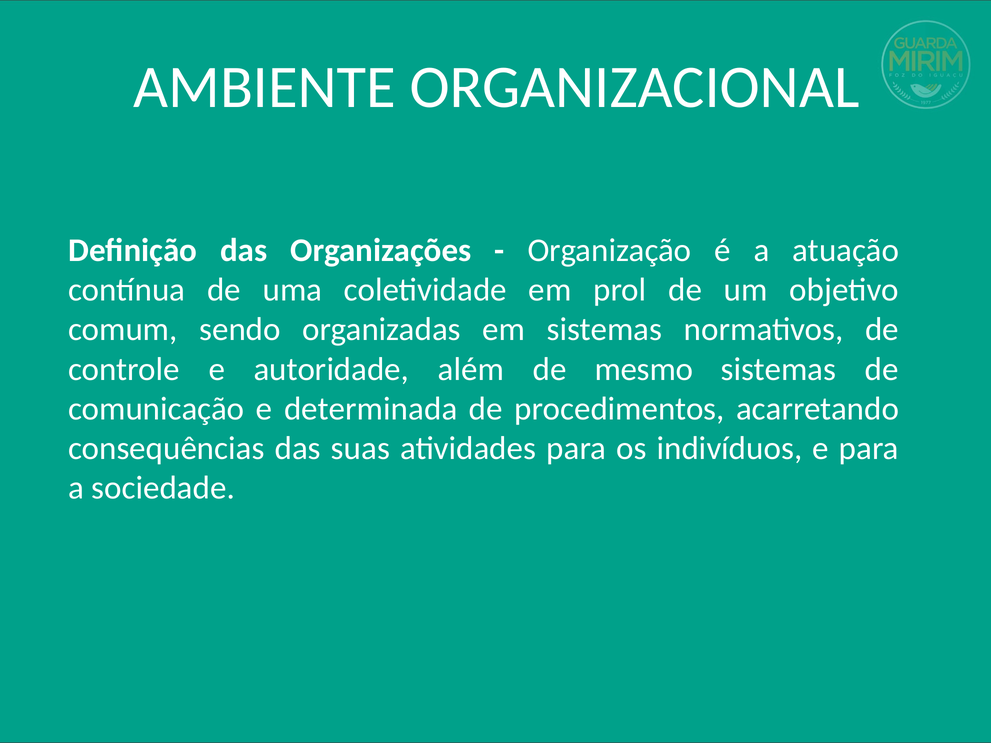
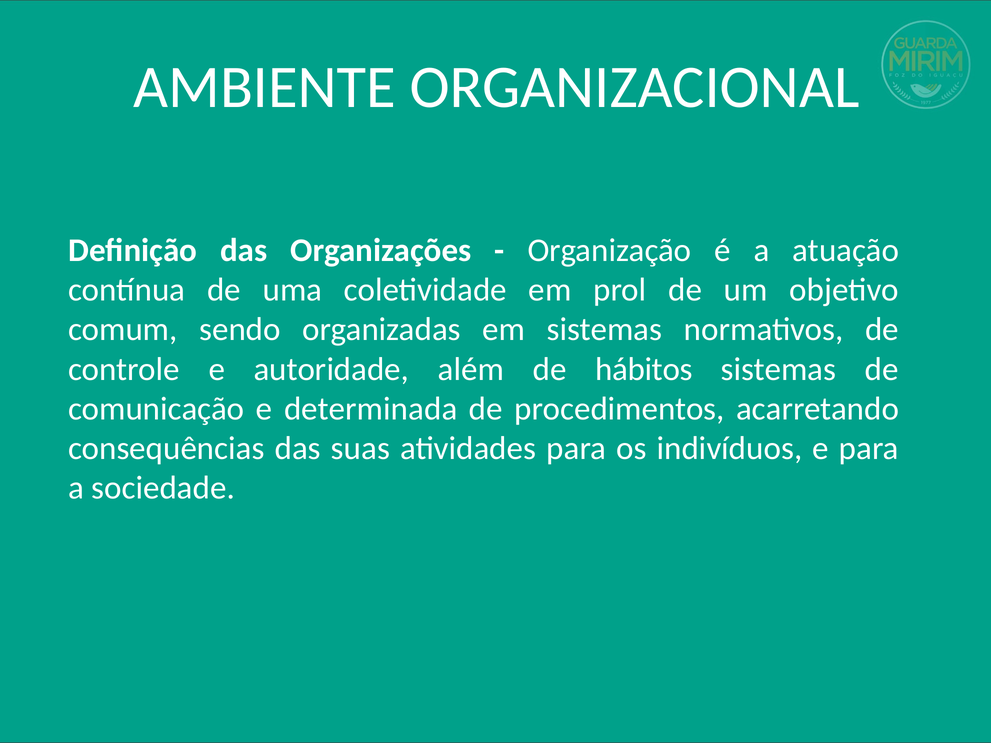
mesmo: mesmo -> hábitos
